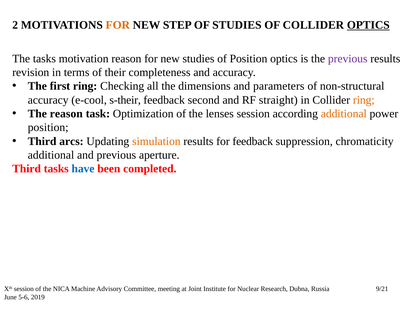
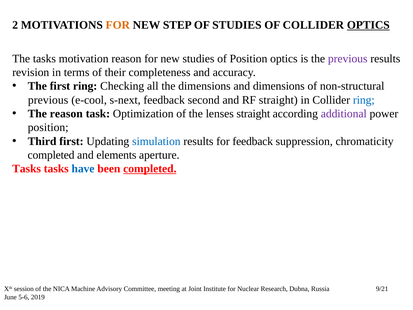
and parameters: parameters -> dimensions
accuracy at (48, 100): accuracy -> previous
s-their: s-their -> s-next
ring at (364, 100) colour: orange -> blue
lenses session: session -> straight
additional at (344, 114) colour: orange -> purple
Third arcs: arcs -> first
simulation colour: orange -> blue
additional at (51, 155): additional -> completed
and previous: previous -> elements
Third at (27, 169): Third -> Tasks
completed at (150, 169) underline: none -> present
